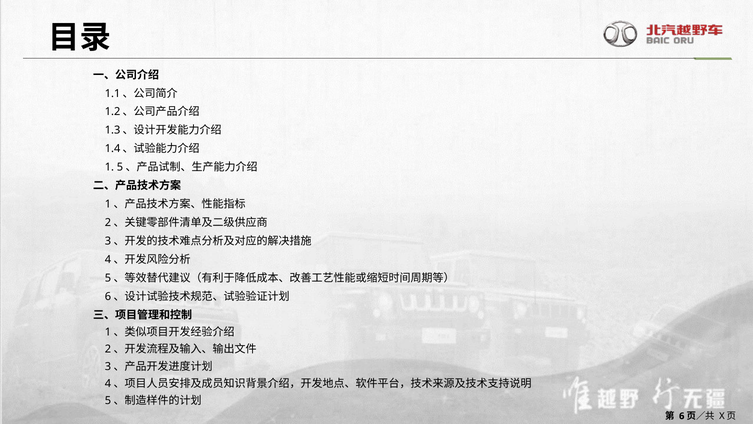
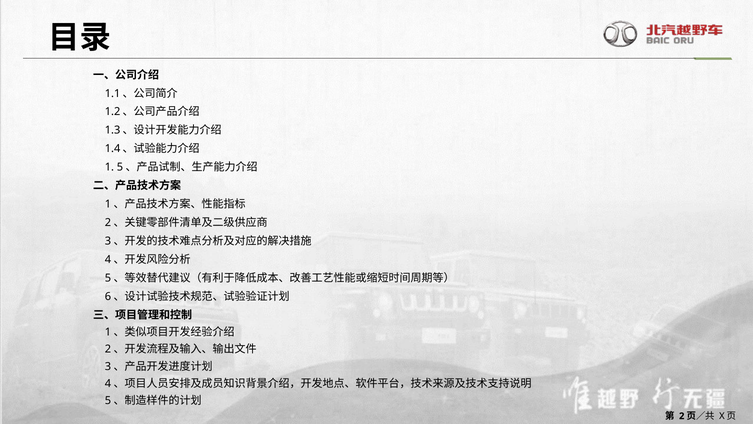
6: 6 -> 2
